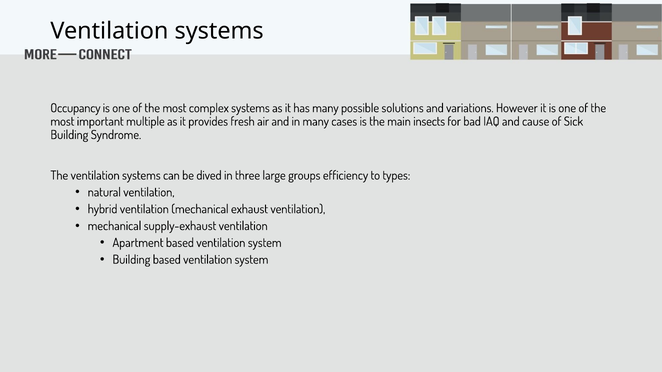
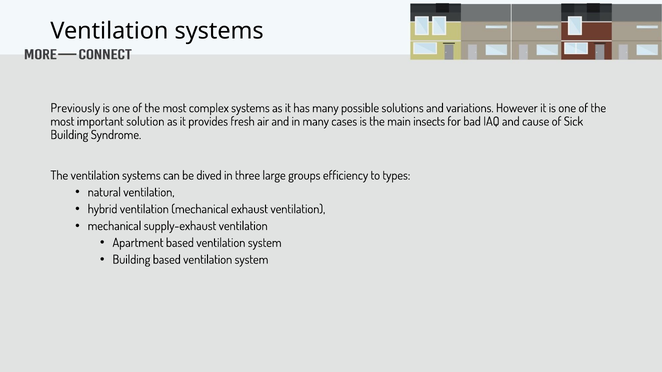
Occupancy: Occupancy -> Previously
multiple: multiple -> solution
